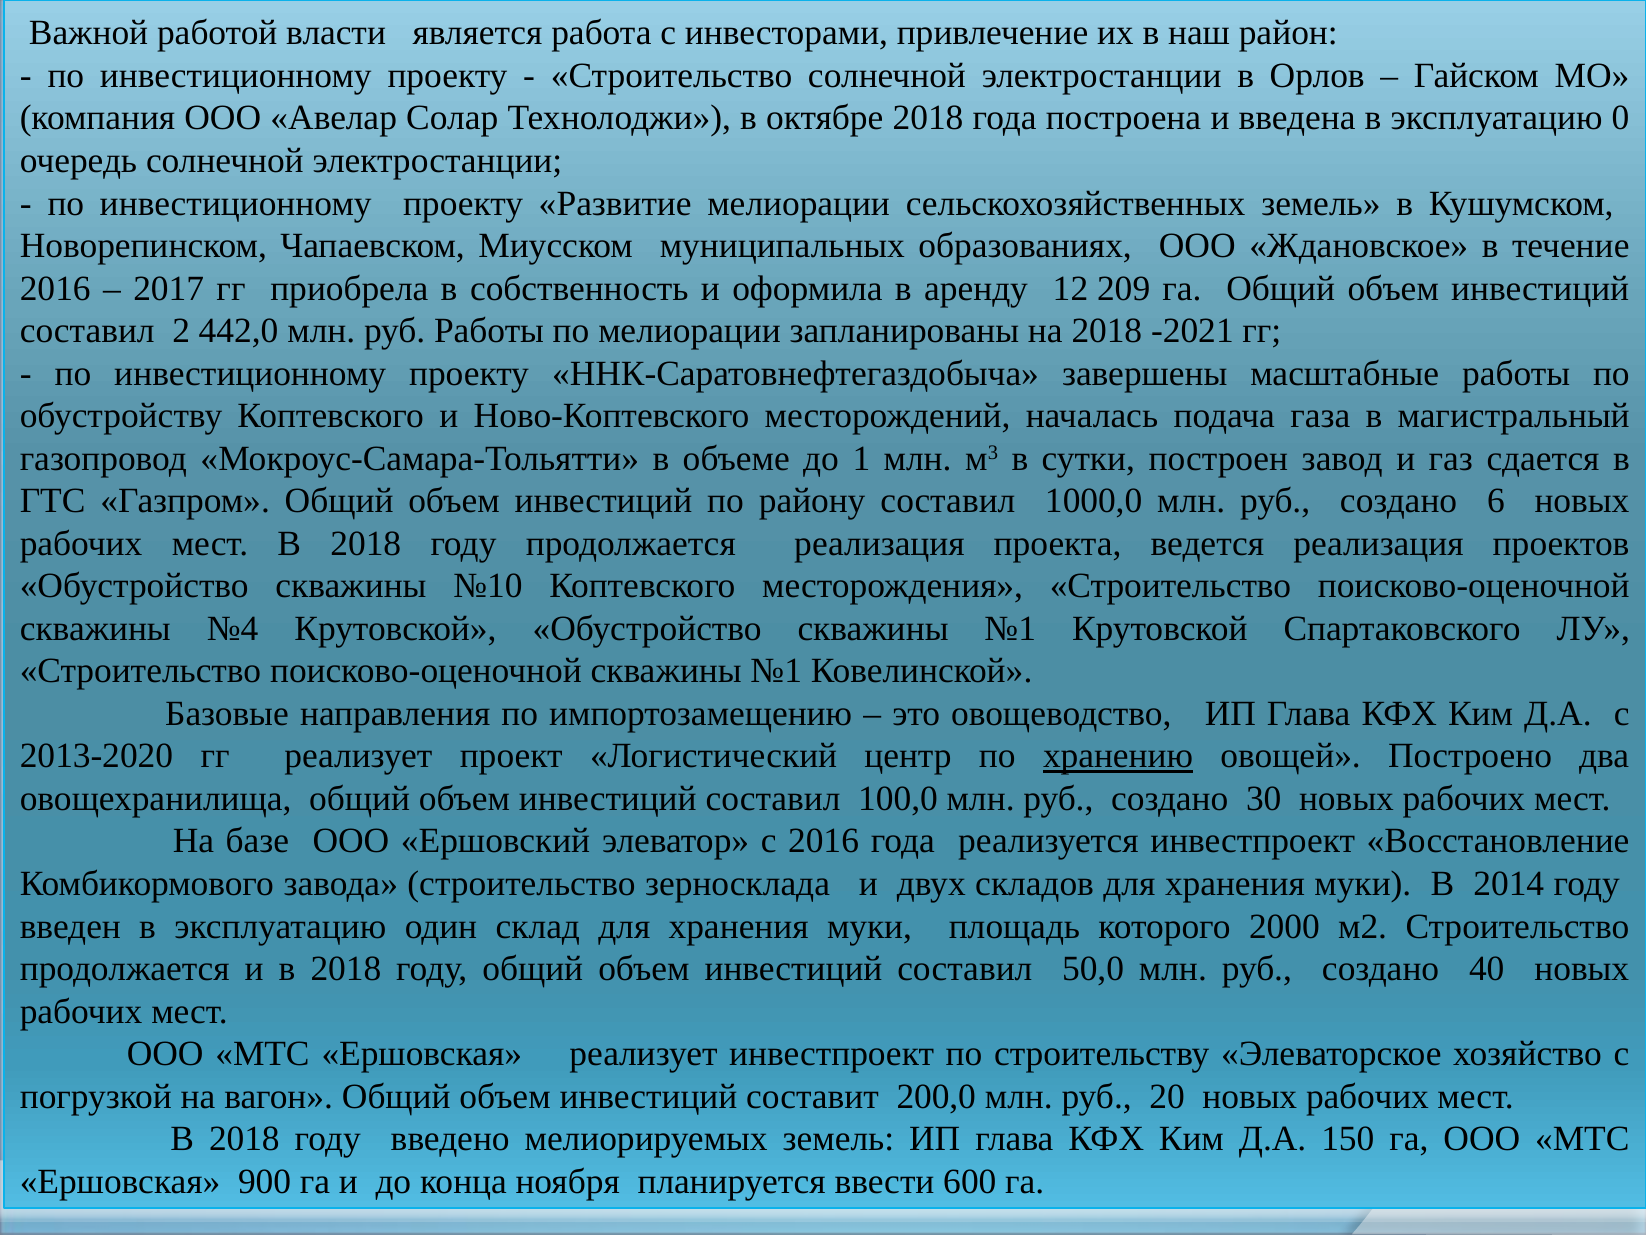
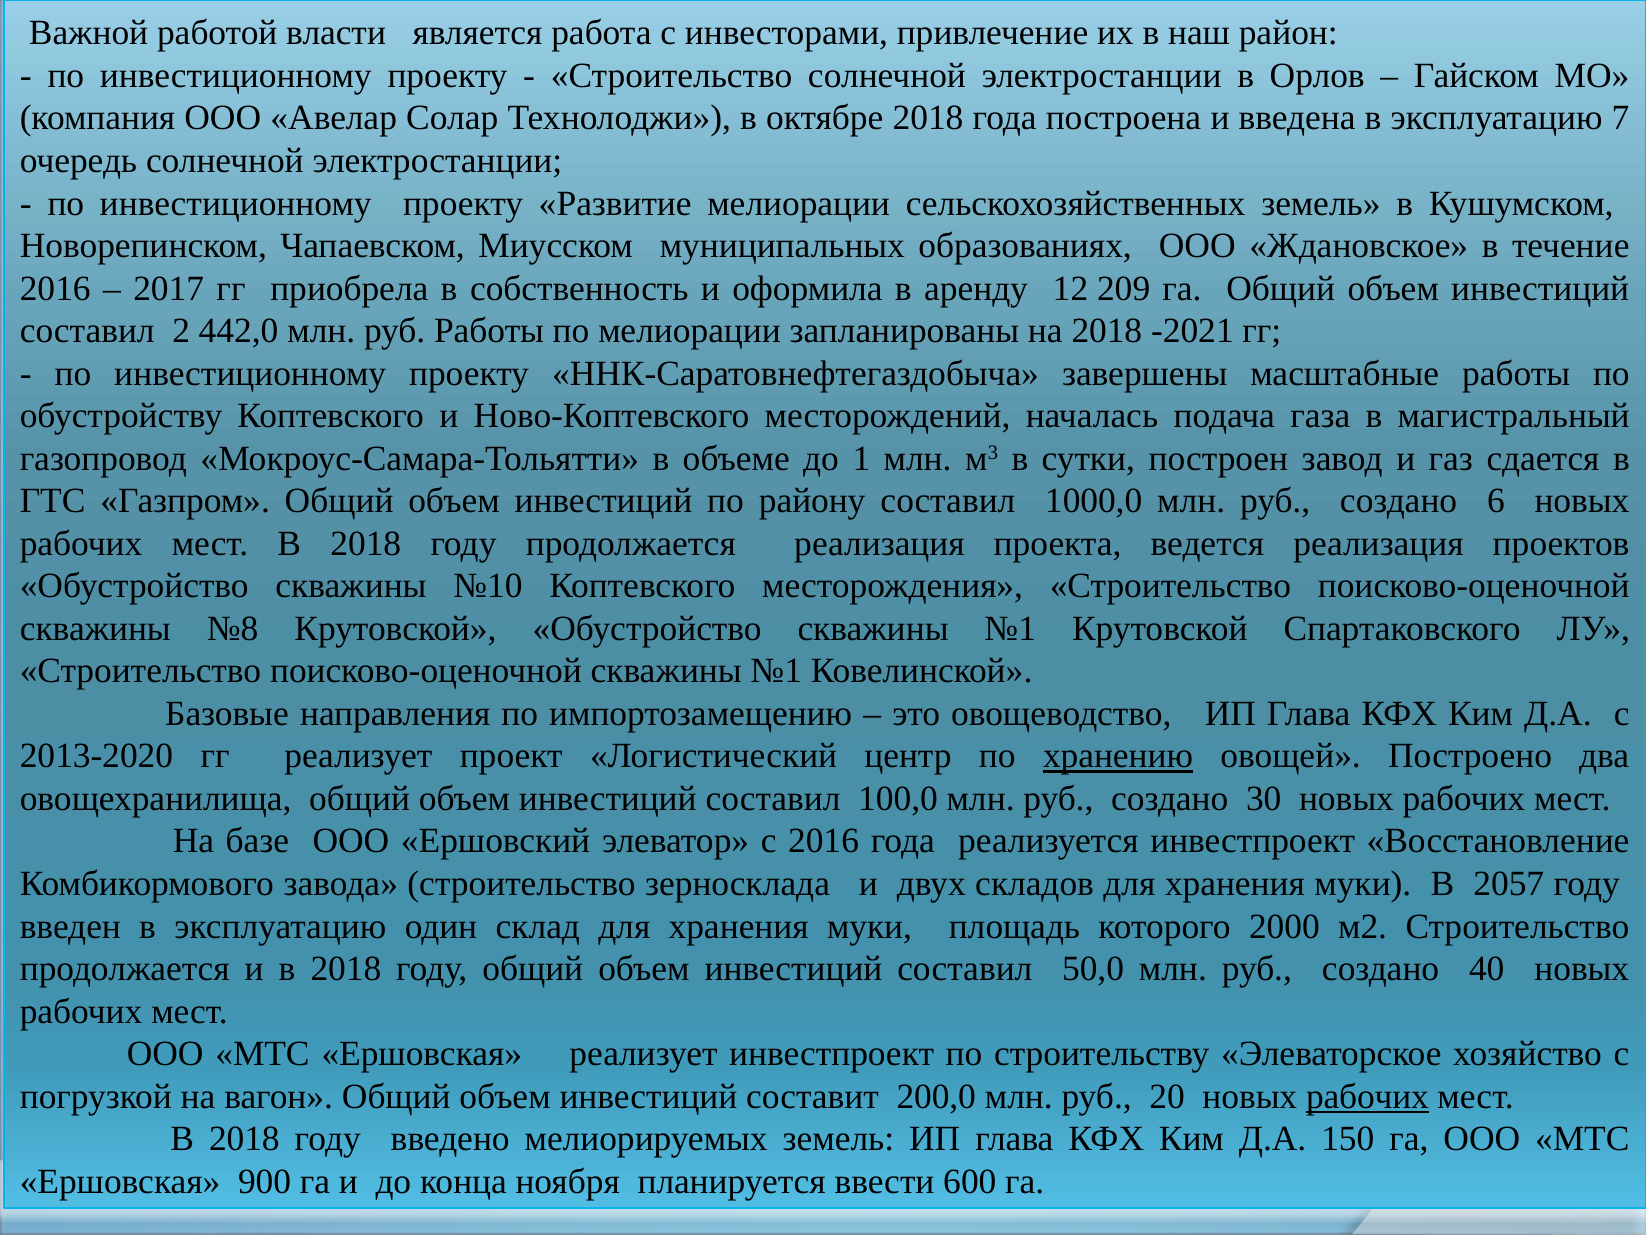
0: 0 -> 7
№4: №4 -> №8
2014: 2014 -> 2057
рабочих at (1367, 1096) underline: none -> present
